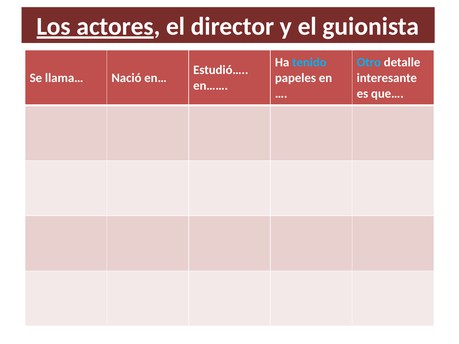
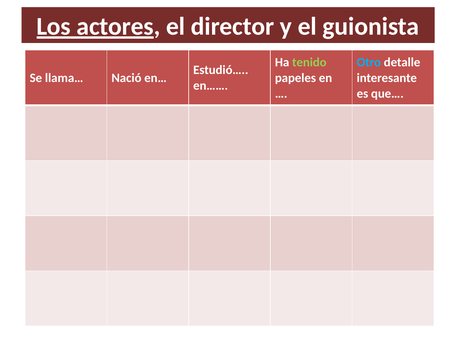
tenido colour: light blue -> light green
